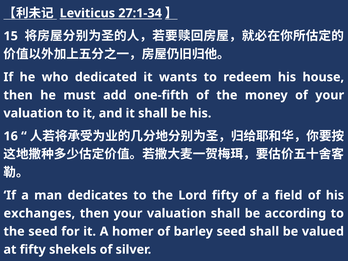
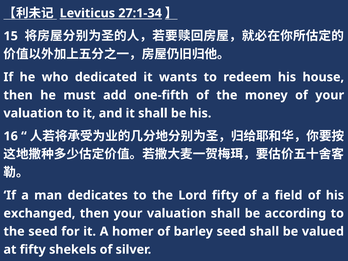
exchanges: exchanges -> exchanged
